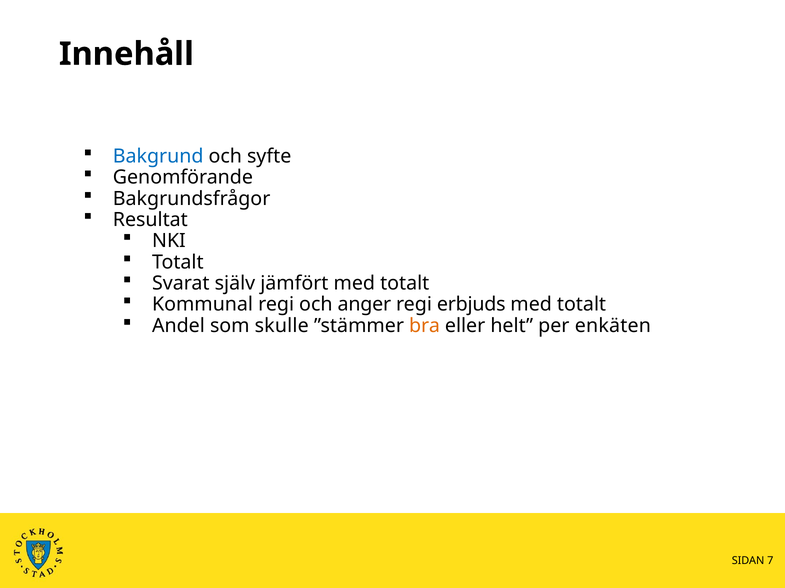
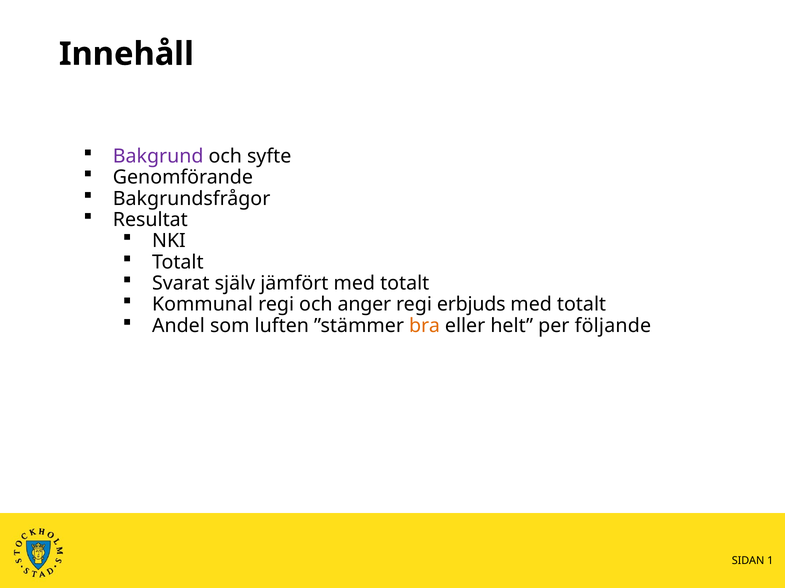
Bakgrund colour: blue -> purple
skulle: skulle -> luften
enkäten: enkäten -> följande
7: 7 -> 1
